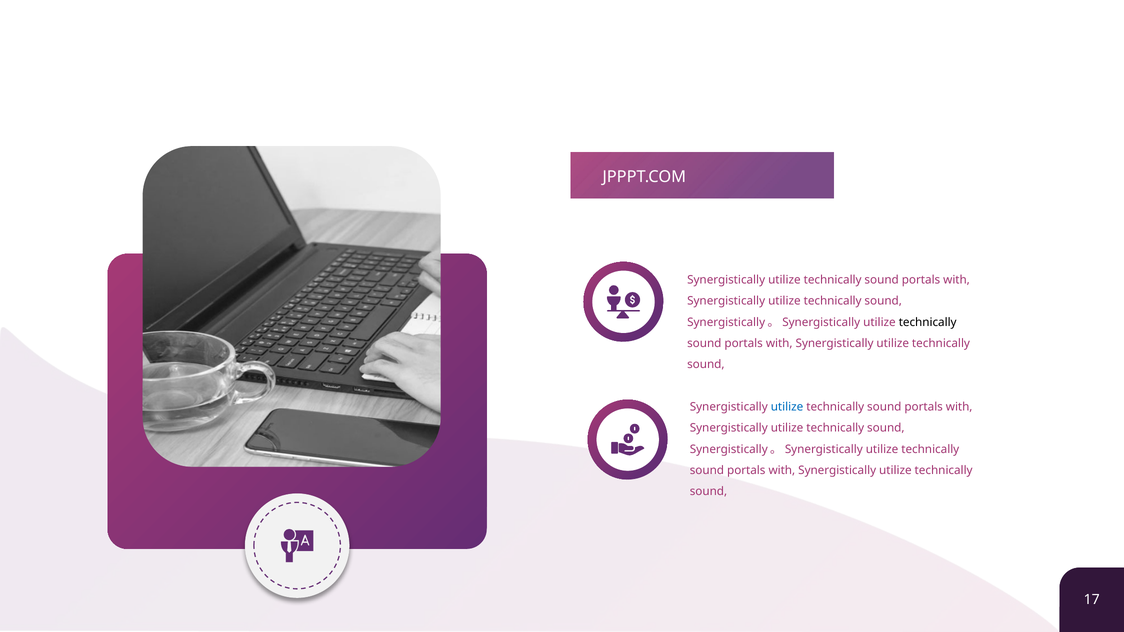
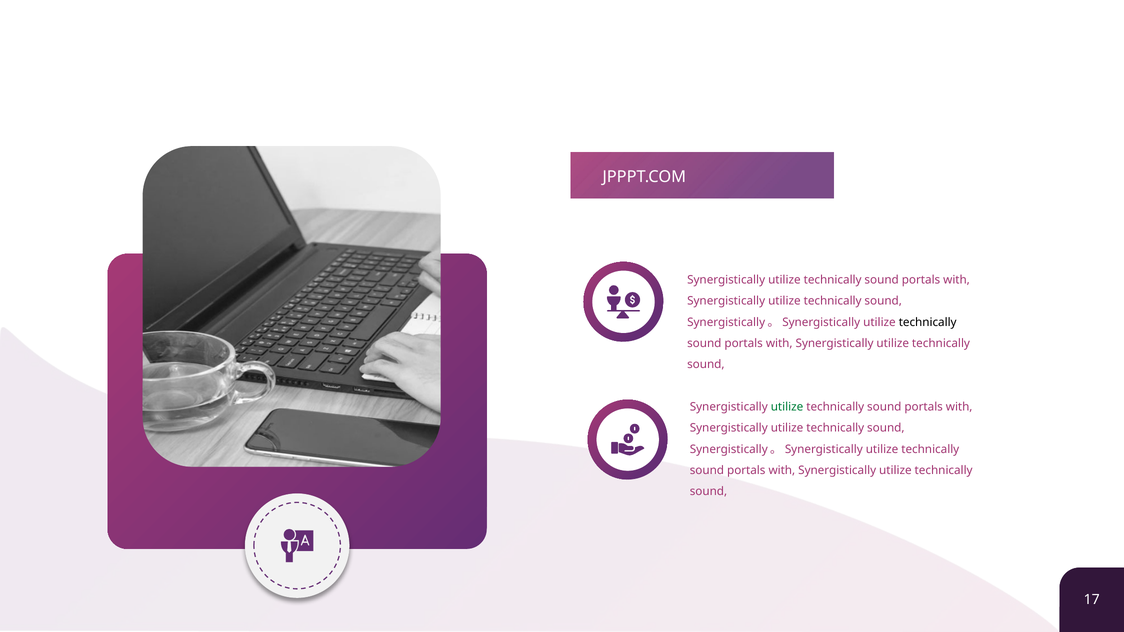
utilize at (787, 407) colour: blue -> green
